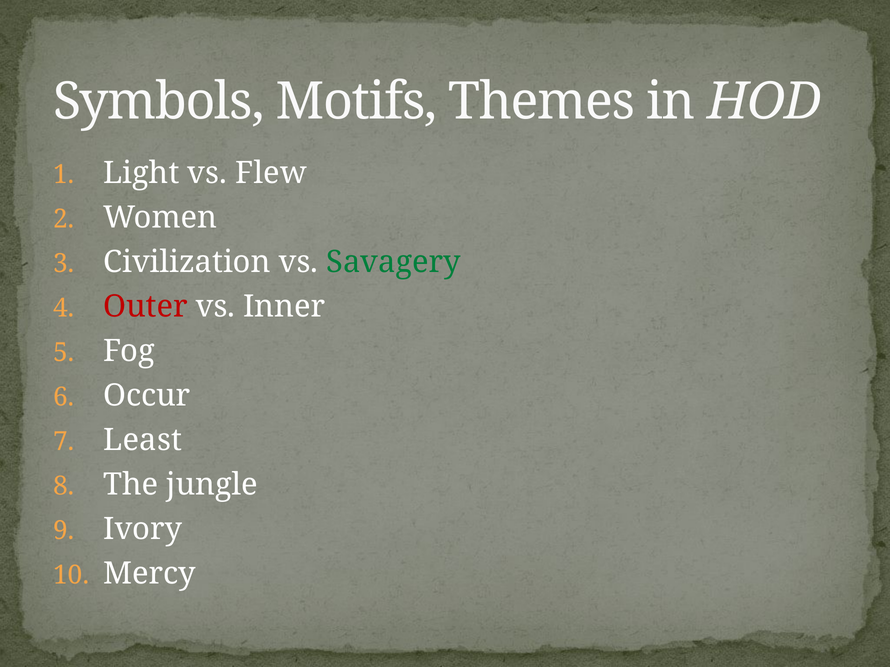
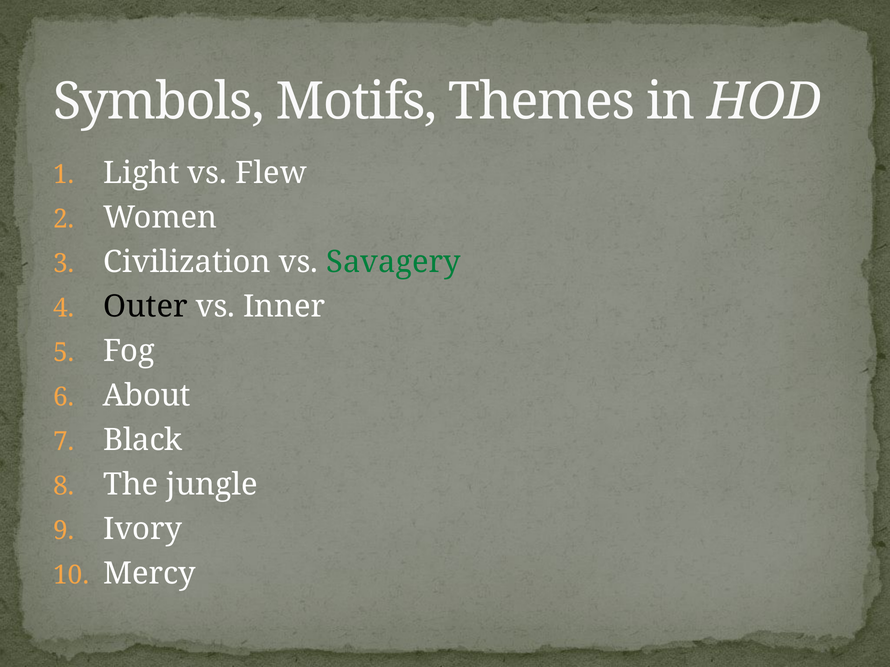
Outer colour: red -> black
Occur: Occur -> About
Least: Least -> Black
